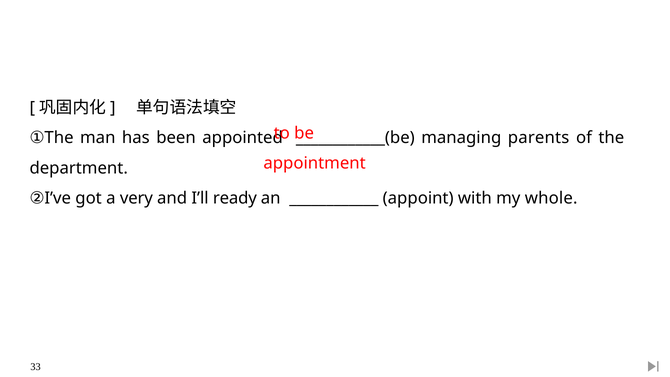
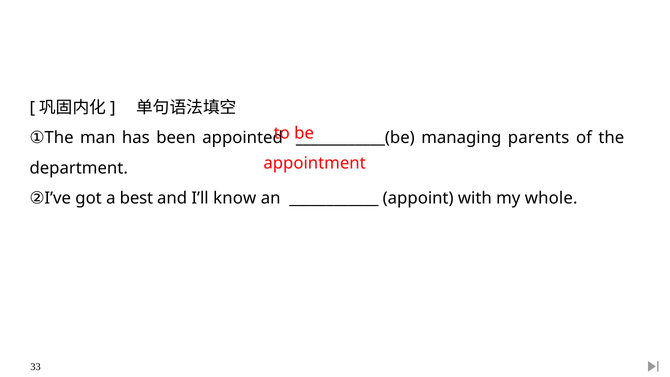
very: very -> best
ready: ready -> know
